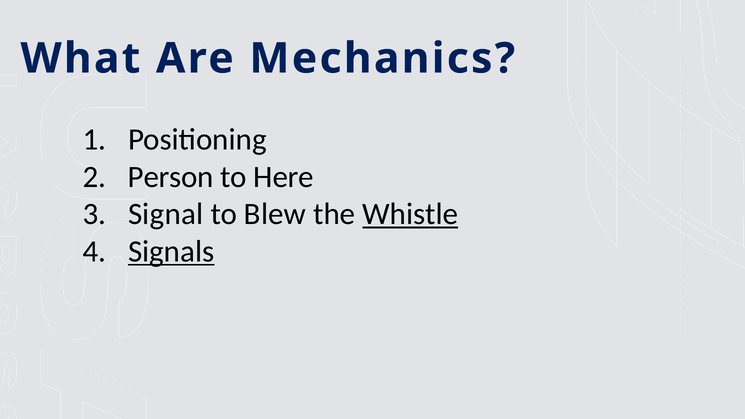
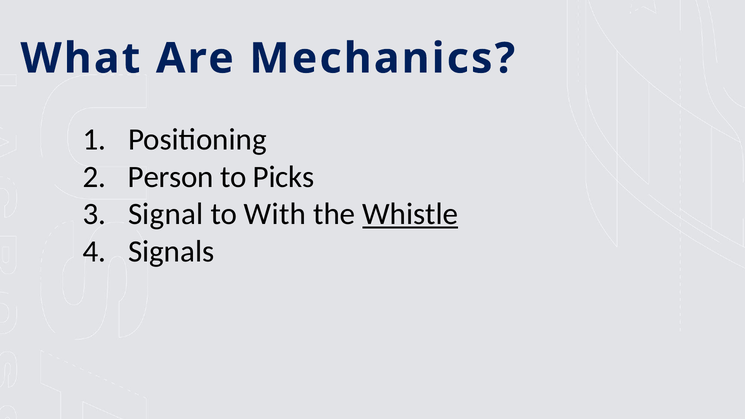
Here: Here -> Picks
Blew: Blew -> With
Signals underline: present -> none
